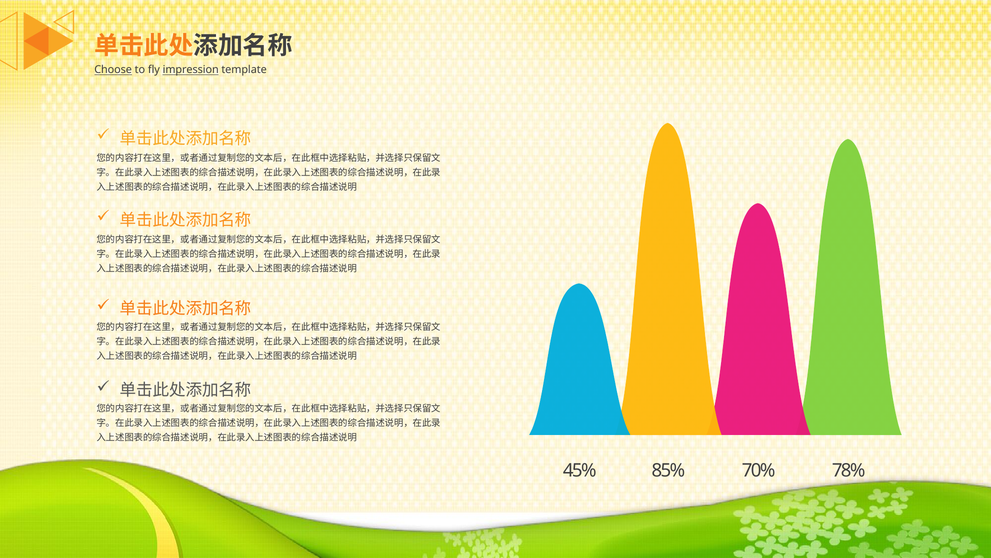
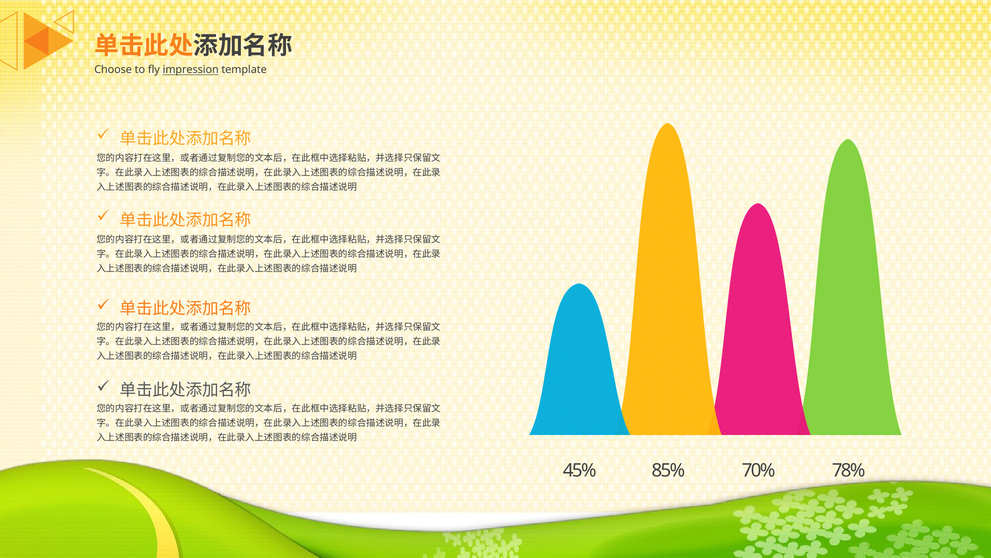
Choose underline: present -> none
